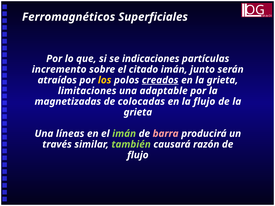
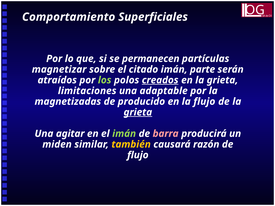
Ferromagnéticos: Ferromagnéticos -> Comportamiento
indicaciones: indicaciones -> permanecen
incremento: incremento -> magnetizar
junto: junto -> parte
los colour: yellow -> light green
colocadas: colocadas -> producido
grieta at (138, 112) underline: none -> present
líneas: líneas -> agitar
través: través -> miden
también colour: light green -> yellow
